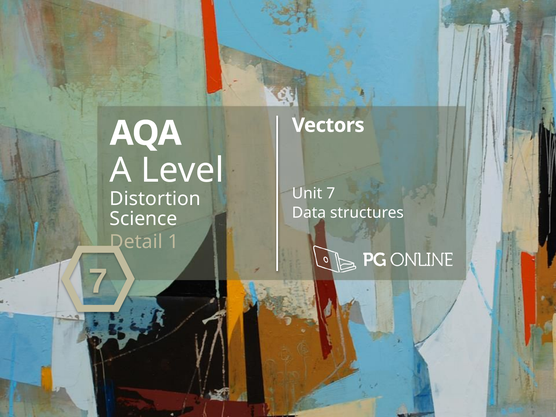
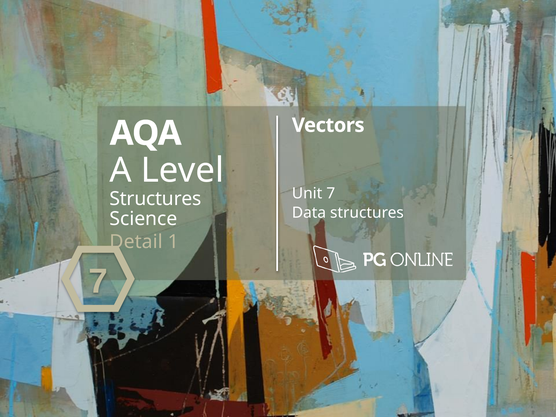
Distortion at (155, 199): Distortion -> Structures
